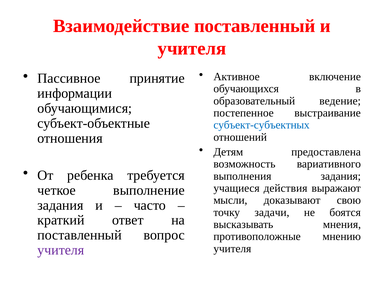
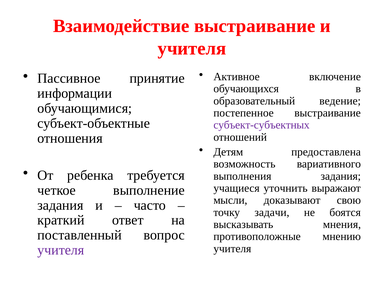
Взаимодействие поставленный: поставленный -> выстраивание
субъект-субъектных colour: blue -> purple
действия: действия -> уточнить
